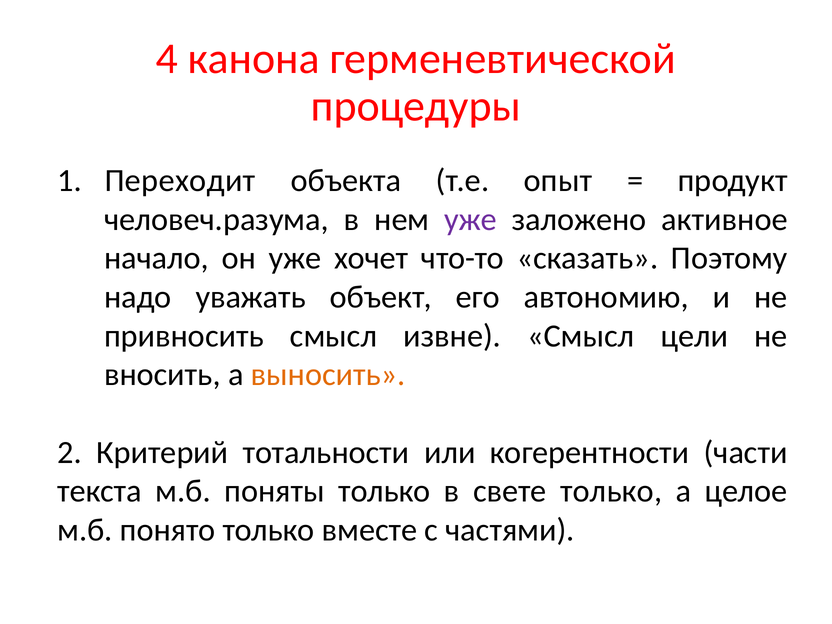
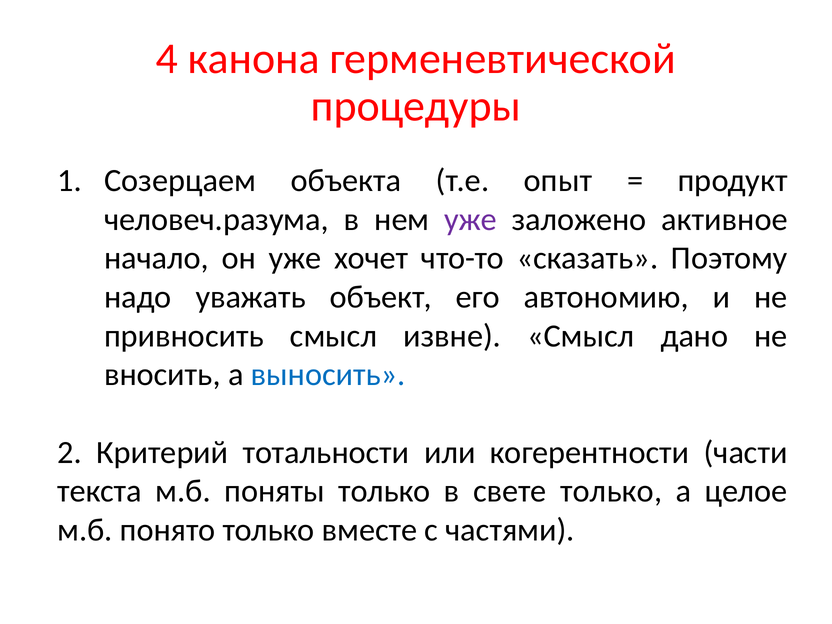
Переходит: Переходит -> Созерцаем
цели: цели -> дано
выносить colour: orange -> blue
